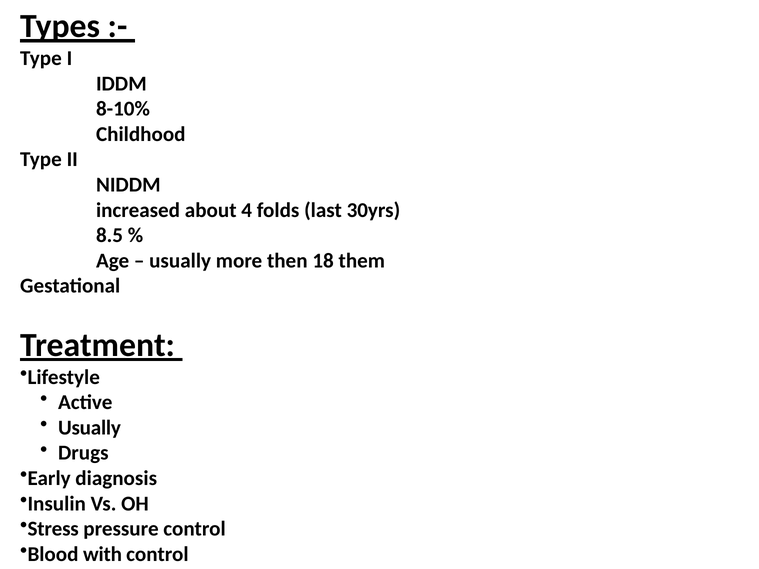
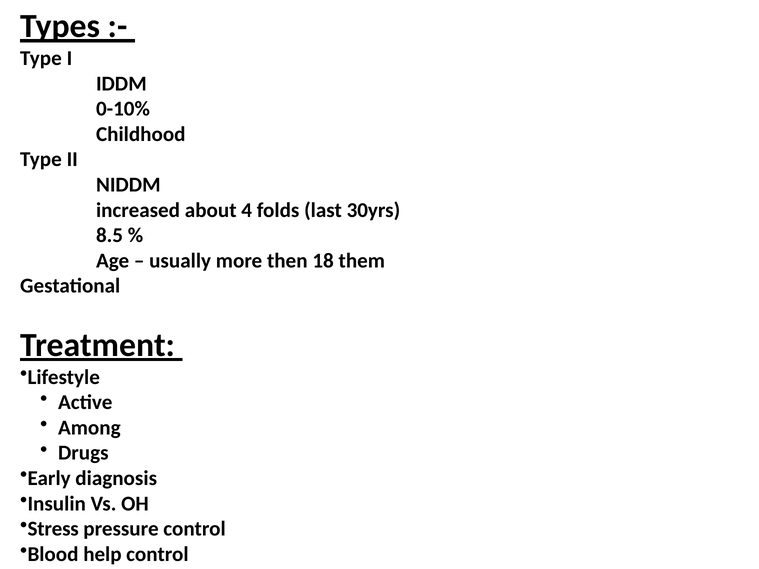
8-10%: 8-10% -> 0-10%
Usually at (89, 428): Usually -> Among
with: with -> help
